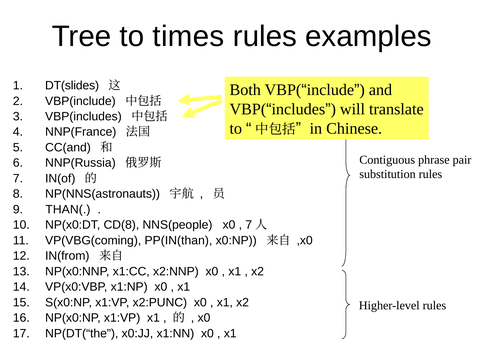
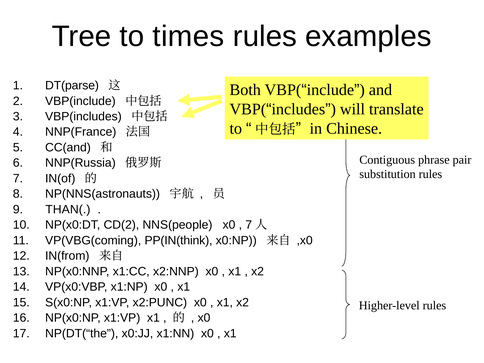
DT(slides: DT(slides -> DT(parse
CD(8: CD(8 -> CD(2
PP(IN(than: PP(IN(than -> PP(IN(think
